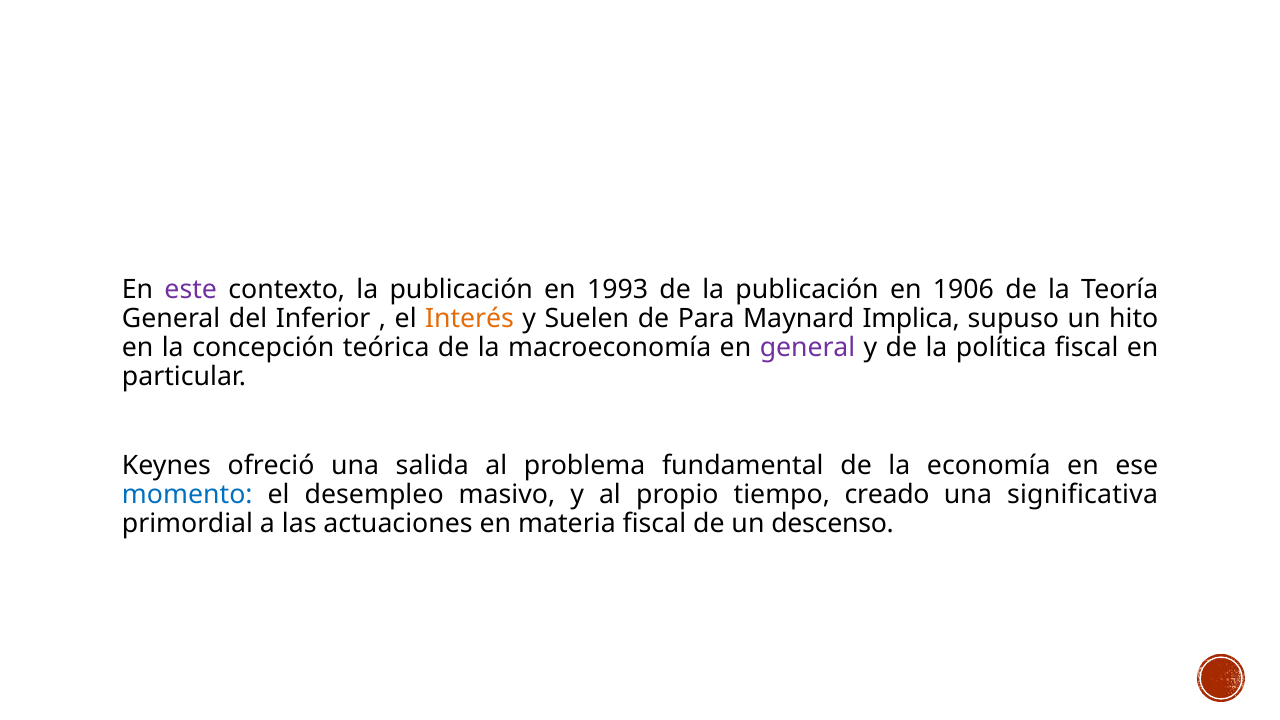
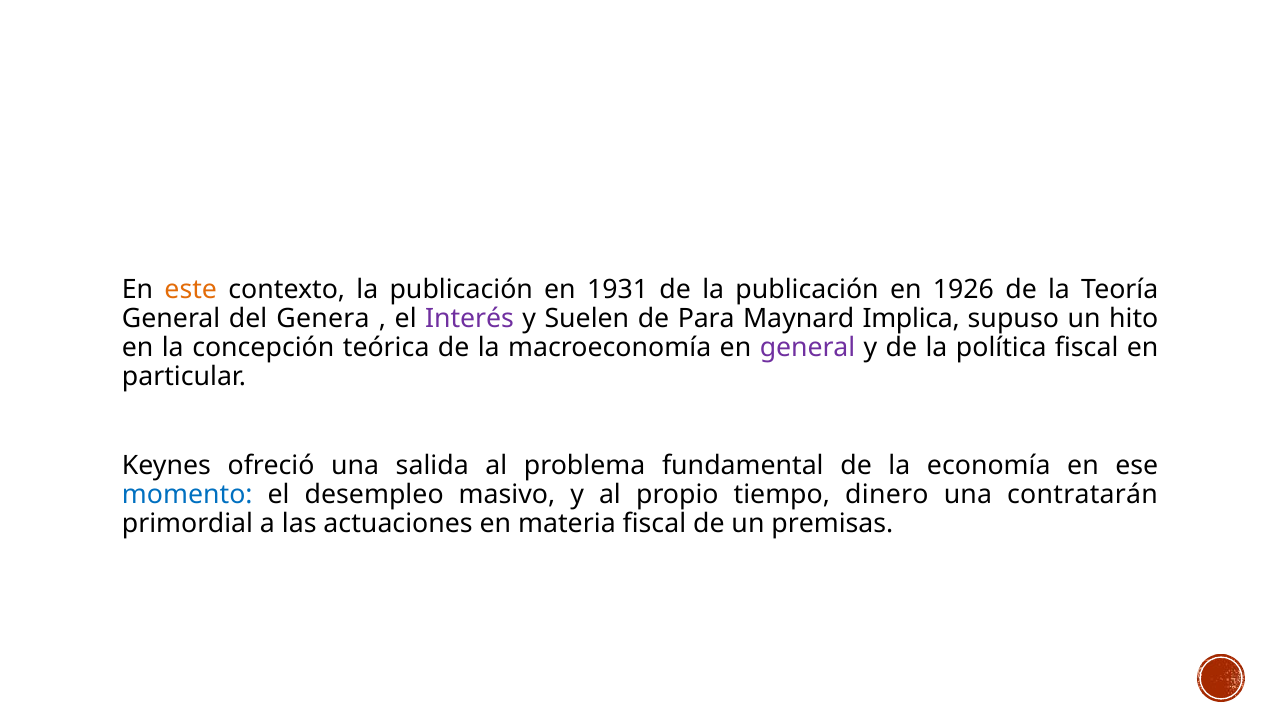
este colour: purple -> orange
1993: 1993 -> 1931
1906: 1906 -> 1926
Inferior: Inferior -> Genera
Interés colour: orange -> purple
creado: creado -> dinero
significativa: significativa -> contratarán
descenso: descenso -> premisas
